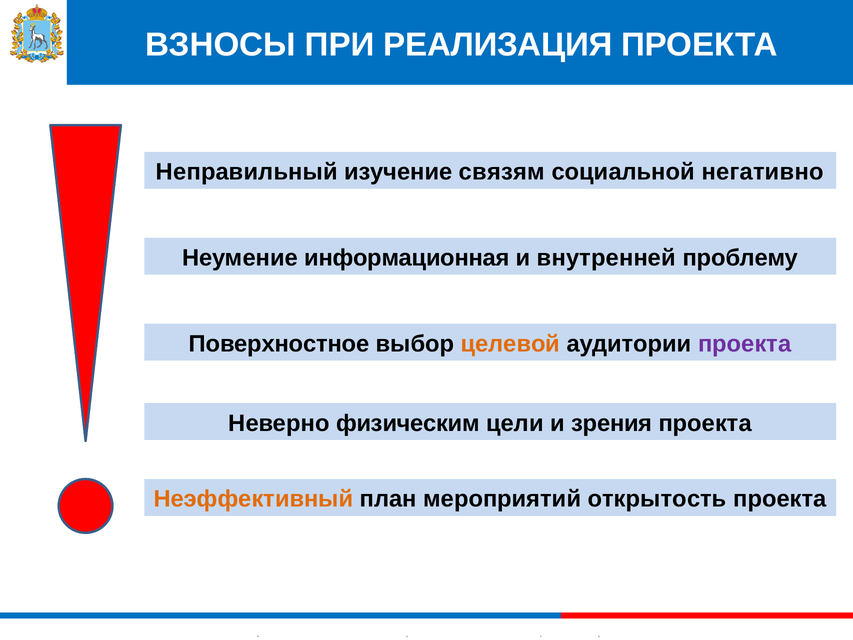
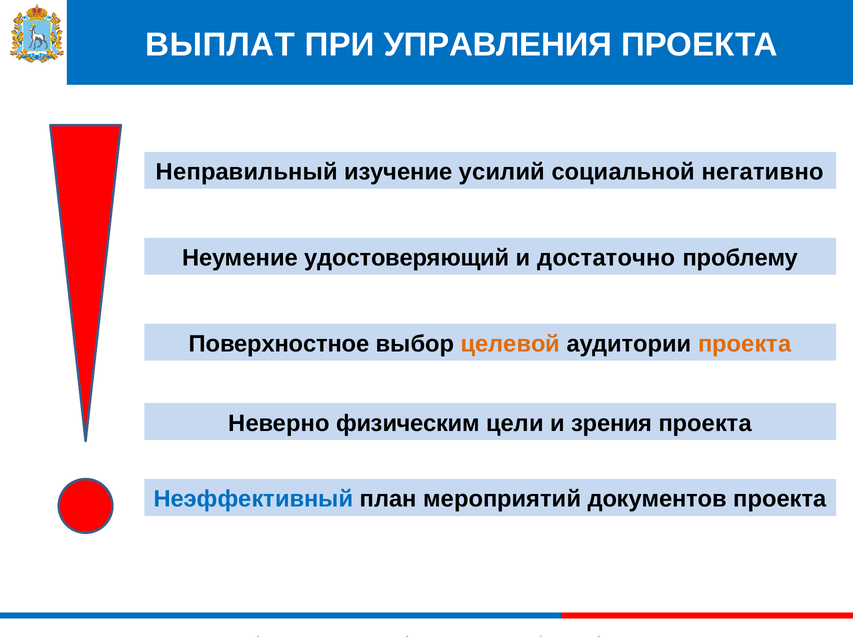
ВЗНОСЫ: ВЗНОСЫ -> ВЫПЛАТ
РЕАЛИЗАЦИЯ: РЕАЛИЗАЦИЯ -> УПРАВЛЕНИЯ
связям: связям -> усилий
информационная: информационная -> удостоверяющий
внутренней: внутренней -> достаточно
проекта at (745, 344) colour: purple -> orange
Неэффективный colour: orange -> blue
открытость: открытость -> документов
